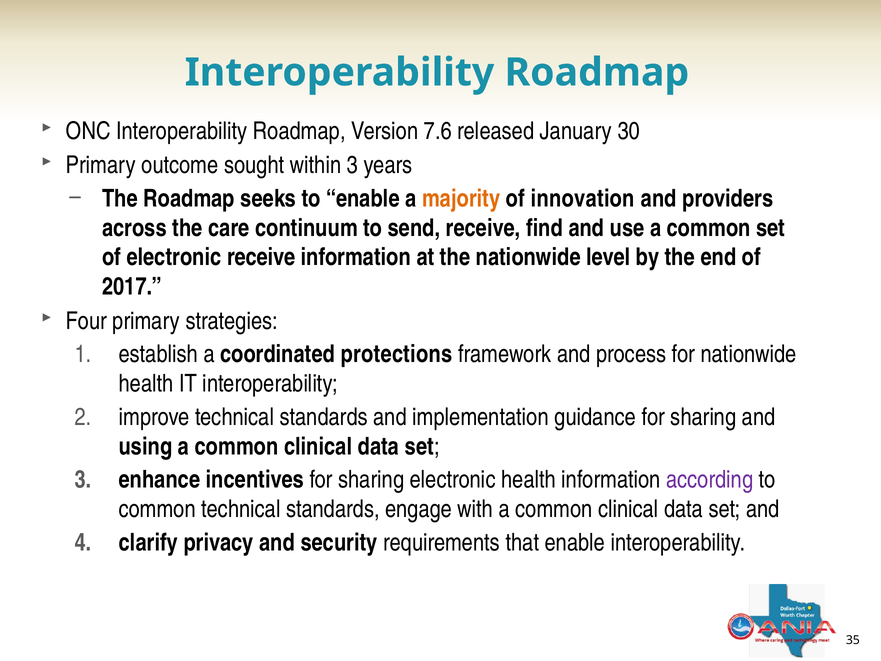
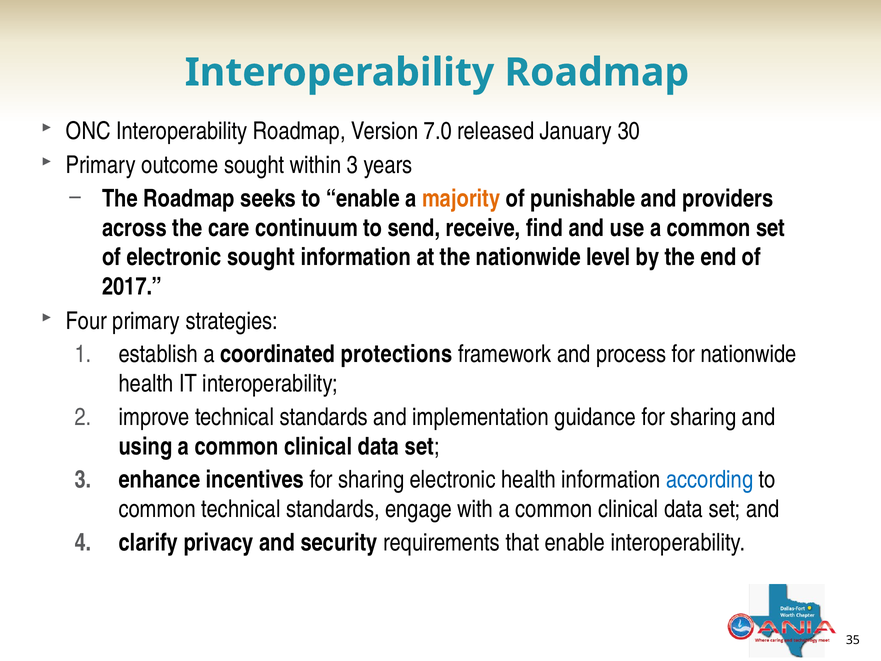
7.6: 7.6 -> 7.0
innovation: innovation -> punishable
electronic receive: receive -> sought
according colour: purple -> blue
